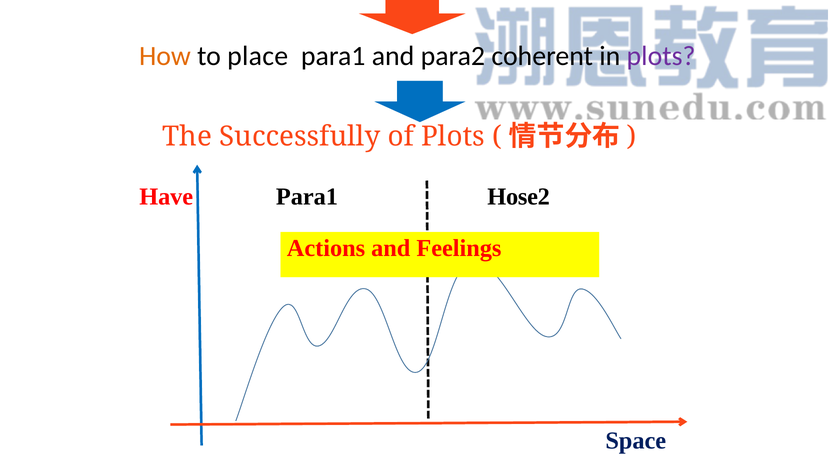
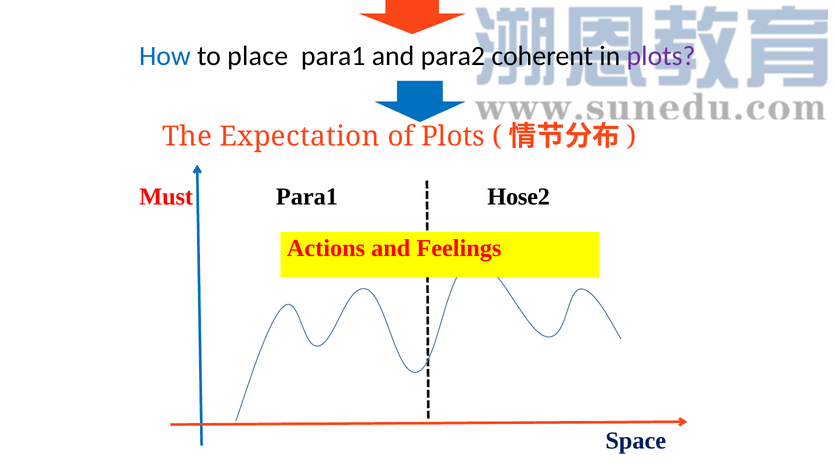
How colour: orange -> blue
Successfully: Successfully -> Expectation
Have: Have -> Must
